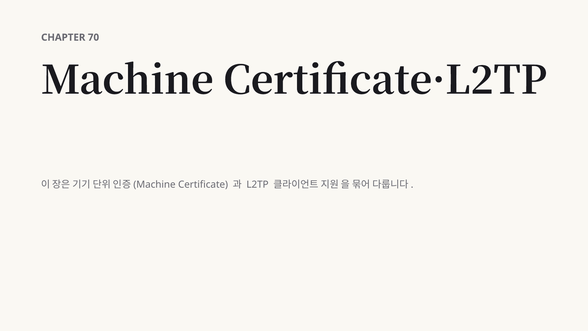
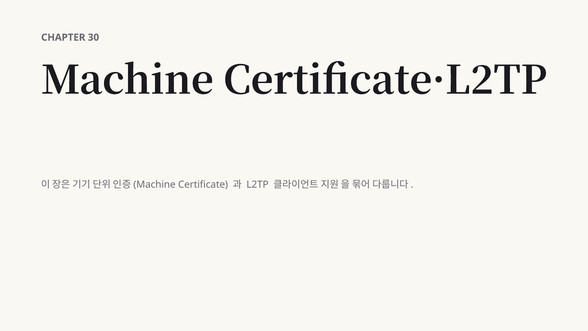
70: 70 -> 30
